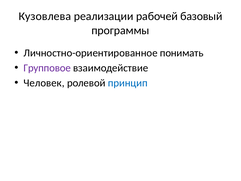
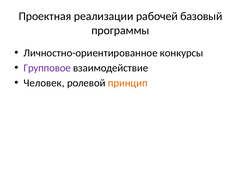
Кузовлева: Кузовлева -> Проектная
понимать: понимать -> конкурсы
принцип colour: blue -> orange
